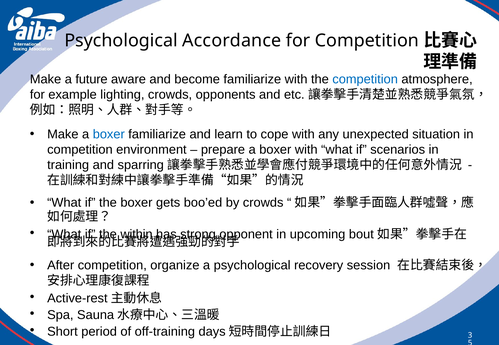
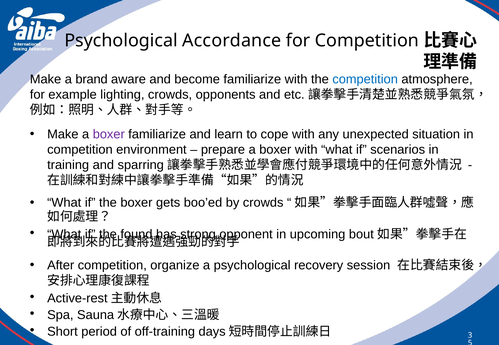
future: future -> brand
boxer at (109, 134) colour: blue -> purple
within: within -> found
